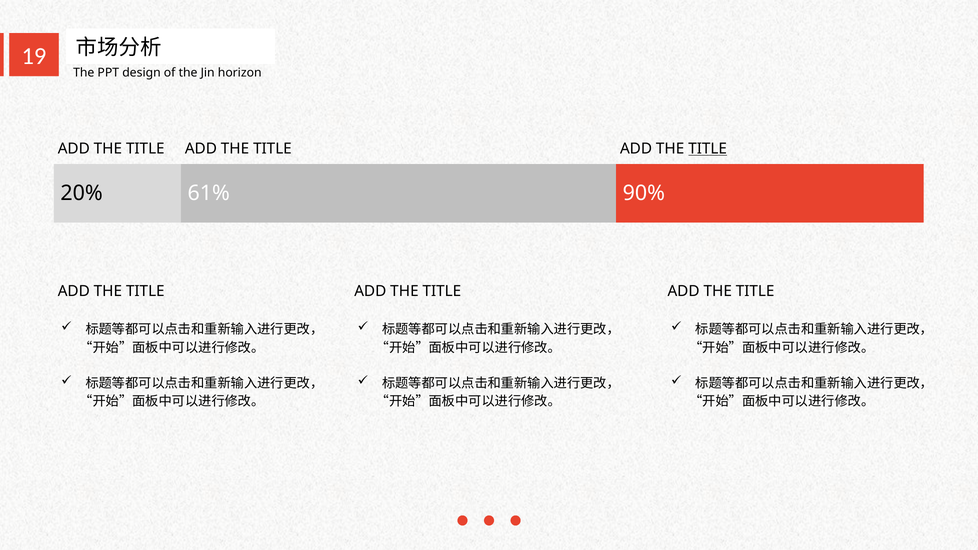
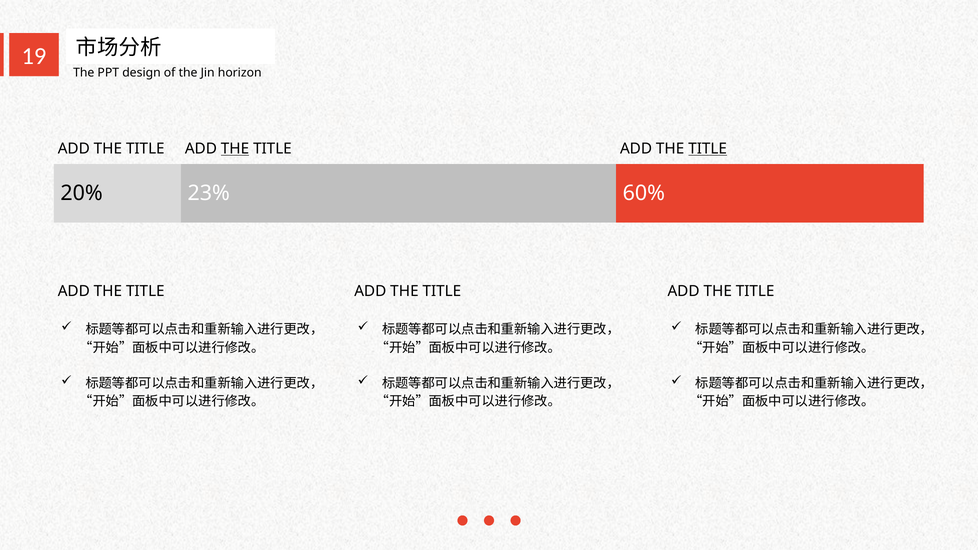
THE at (235, 149) underline: none -> present
61%: 61% -> 23%
90%: 90% -> 60%
